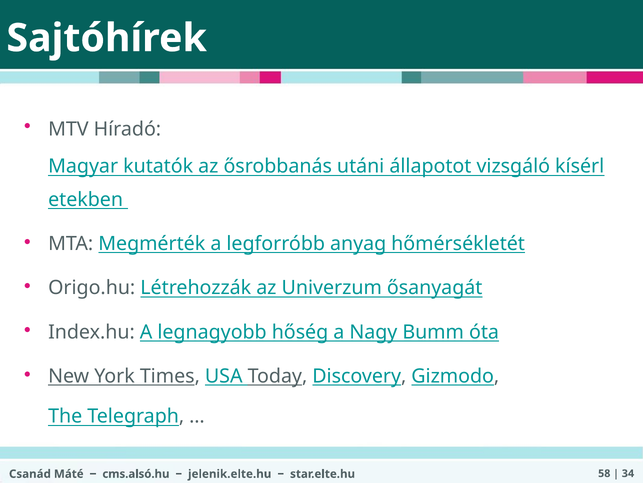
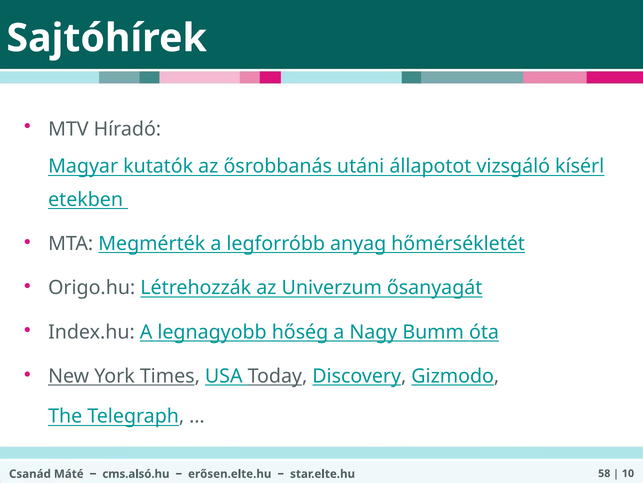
34: 34 -> 10
jelenik.elte.hu: jelenik.elte.hu -> erősen.elte.hu
